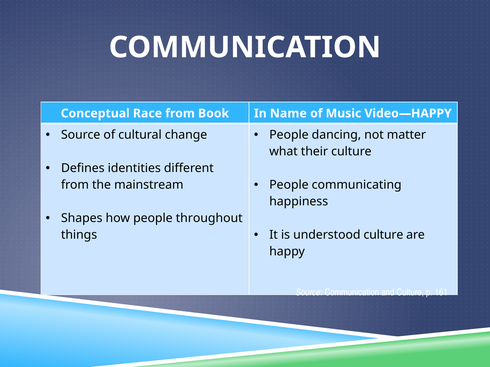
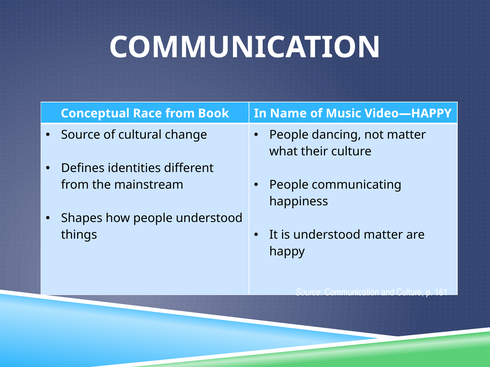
people throughout: throughout -> understood
understood culture: culture -> matter
